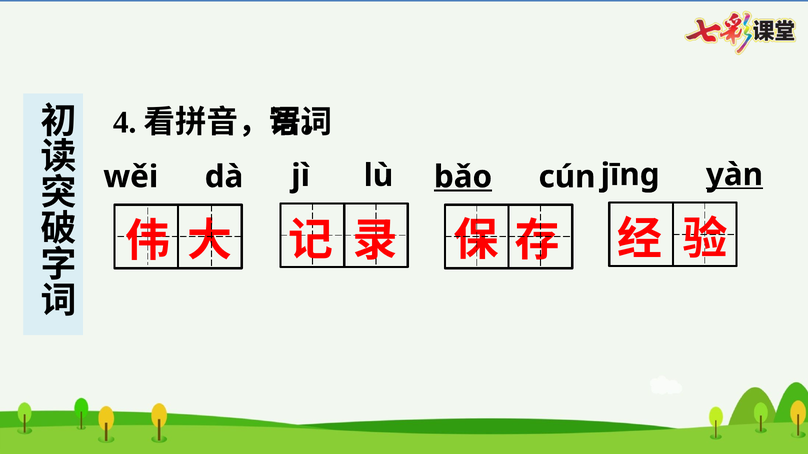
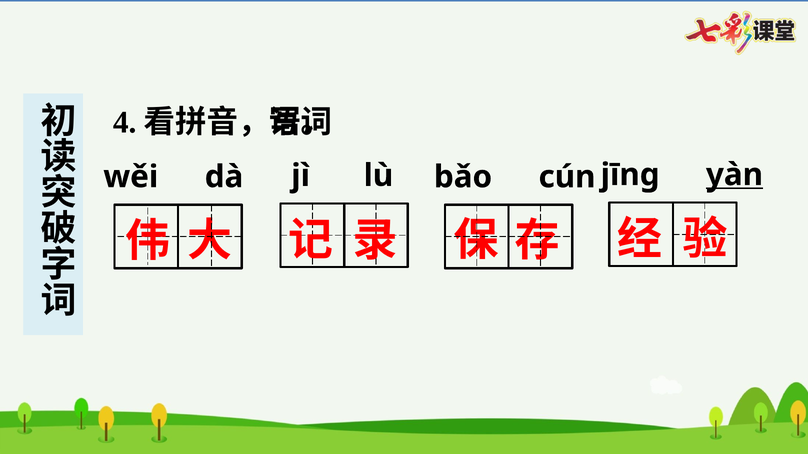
bǎo underline: present -> none
